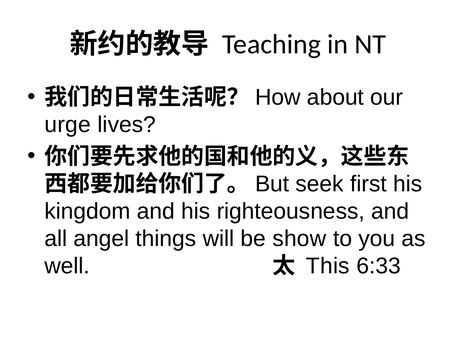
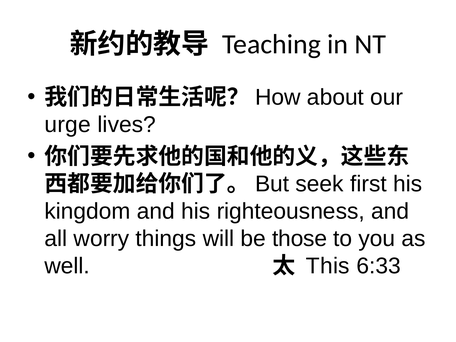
angel: angel -> worry
show: show -> those
